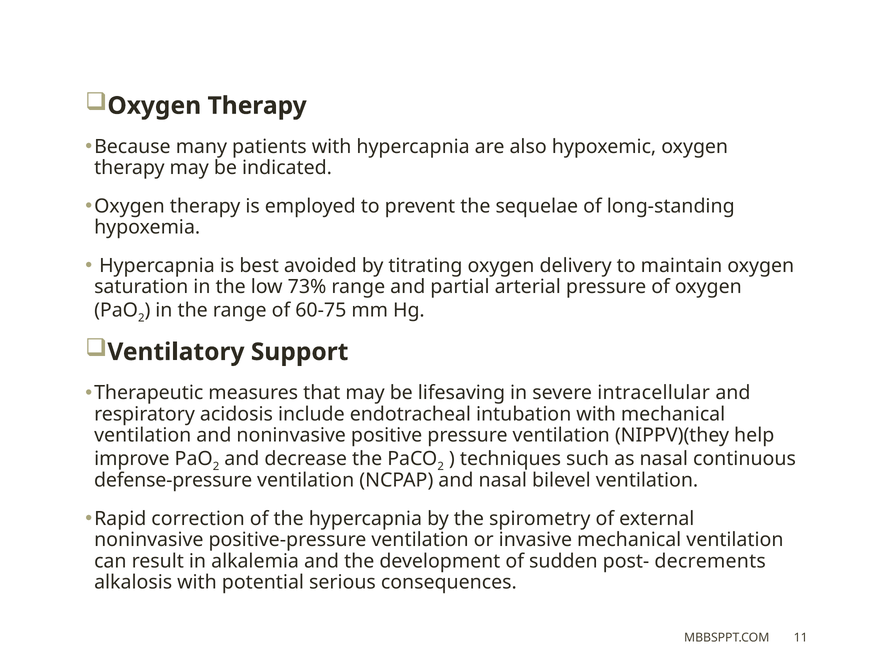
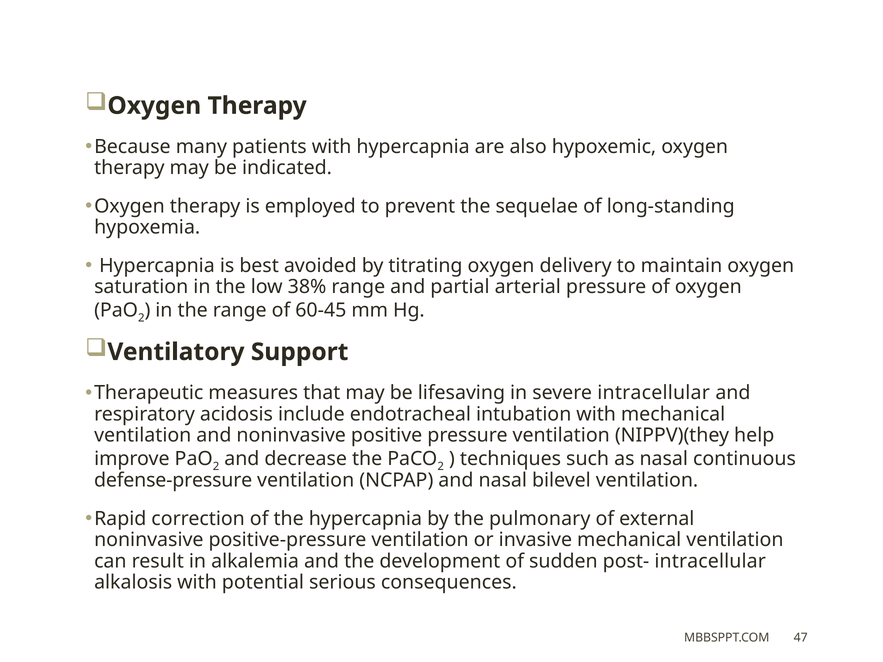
73%: 73% -> 38%
60-75: 60-75 -> 60-45
spirometry: spirometry -> pulmonary
post- decrements: decrements -> intracellular
11: 11 -> 47
